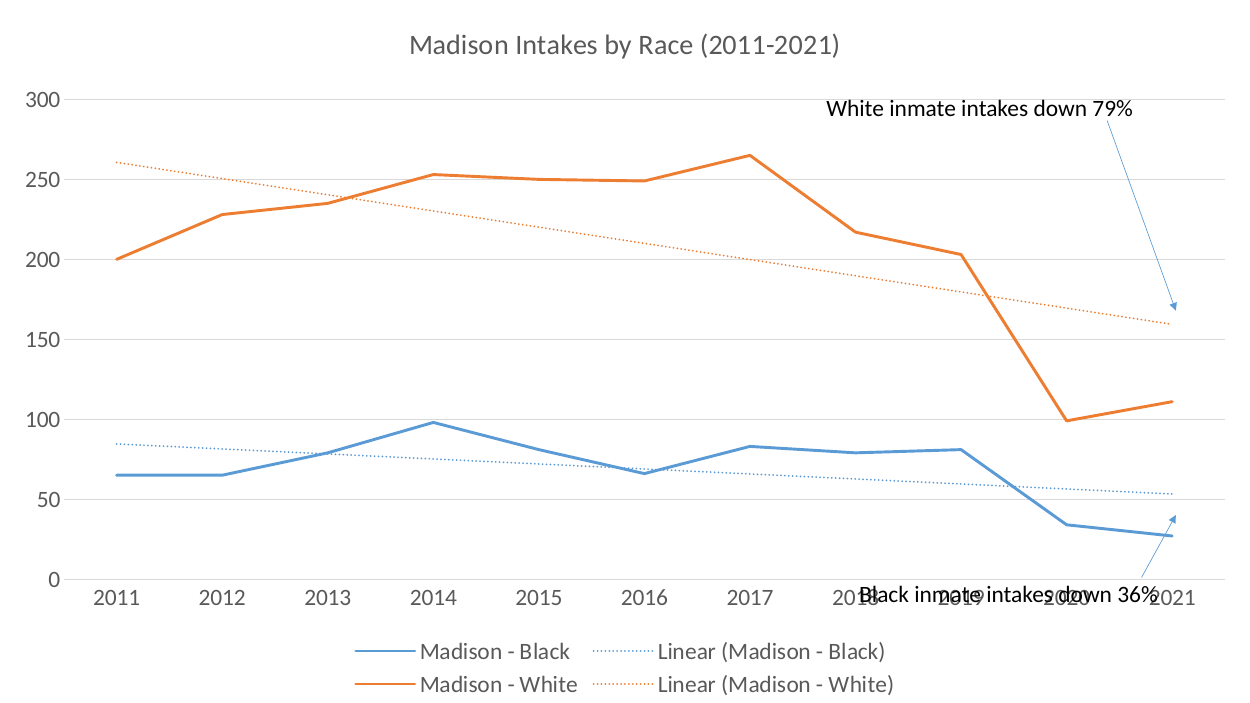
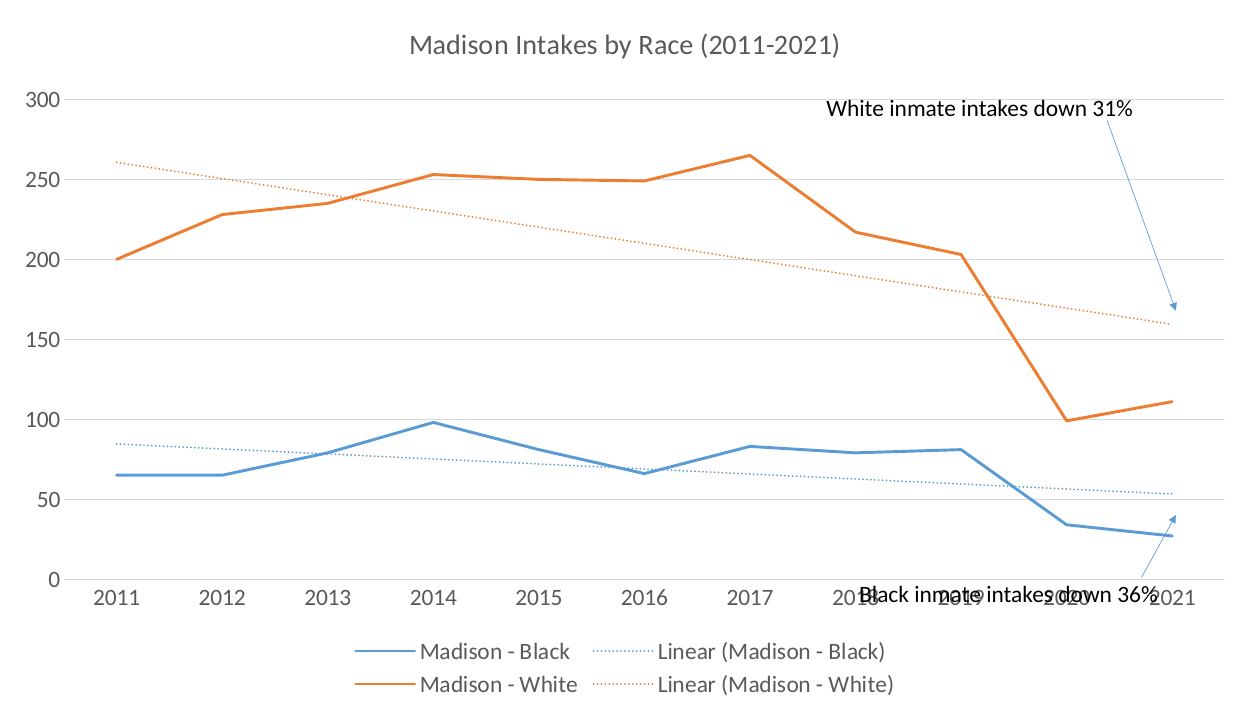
79%: 79% -> 31%
